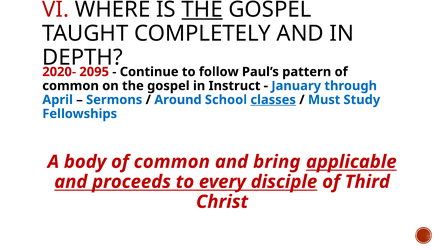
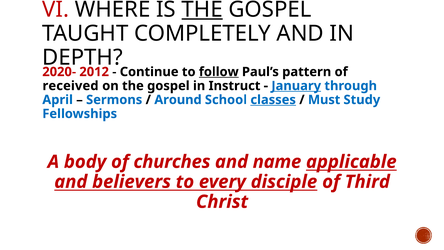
2095: 2095 -> 2012
follow underline: none -> present
common at (71, 86): common -> received
January underline: none -> present
body of common: common -> churches
bring: bring -> name
proceeds: proceeds -> believers
